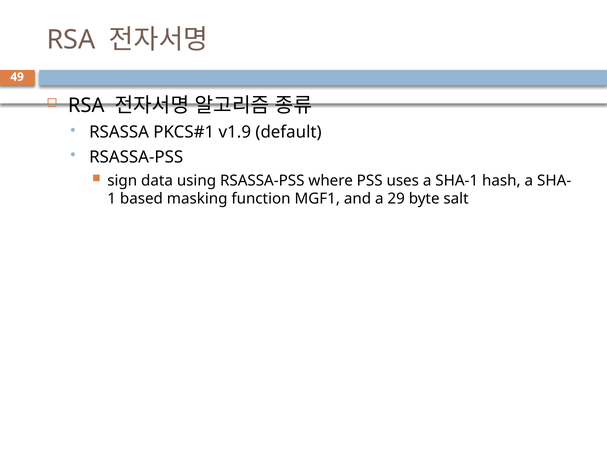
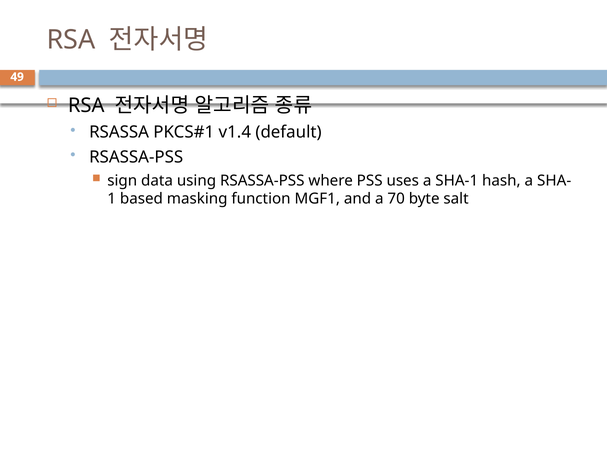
v1.9: v1.9 -> v1.4
29: 29 -> 70
